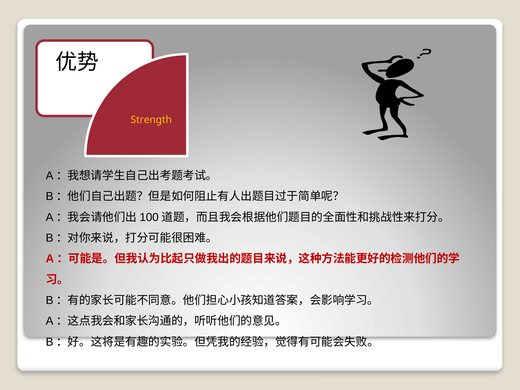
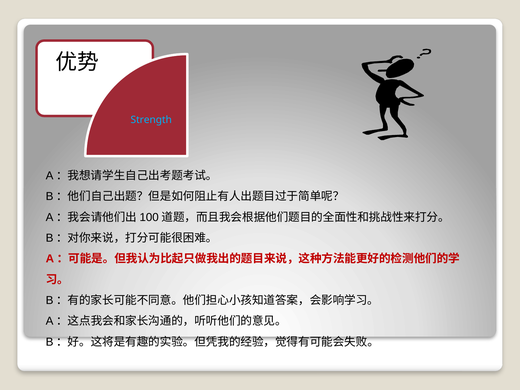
Strength colour: yellow -> light blue
